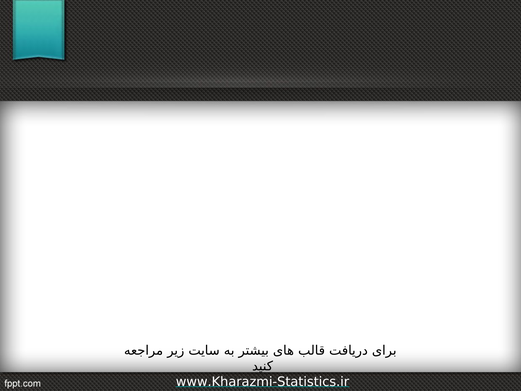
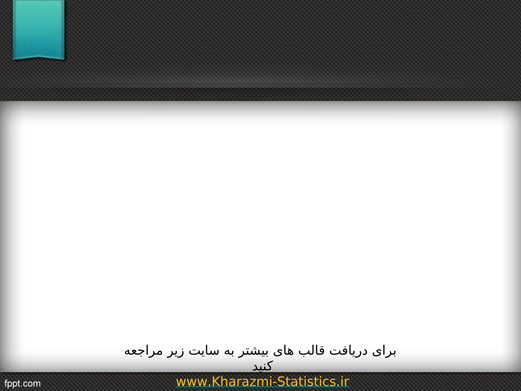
www.Kharazmi-Statistics.ir colour: white -> yellow
